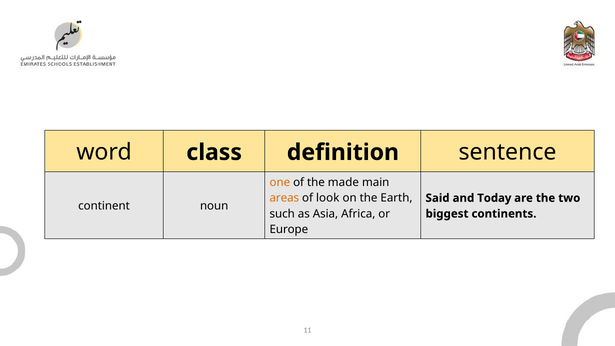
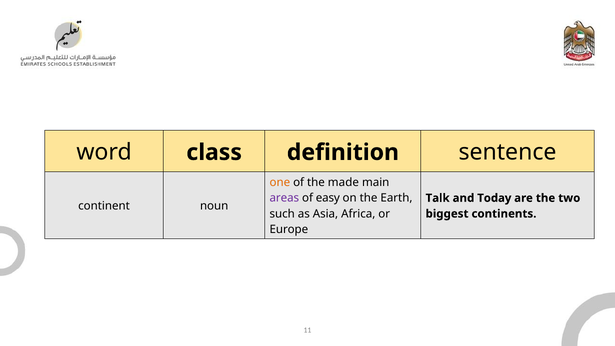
areas colour: orange -> purple
look: look -> easy
Said: Said -> Talk
